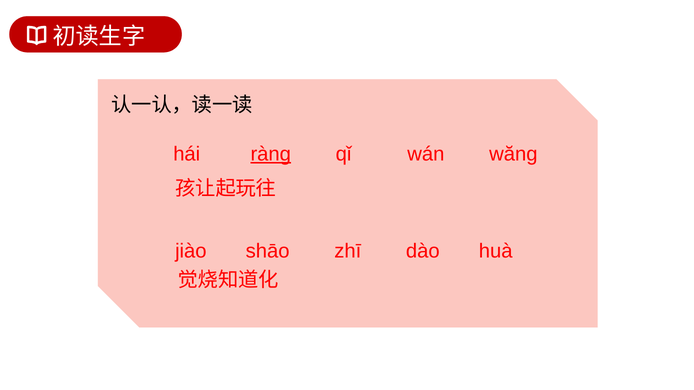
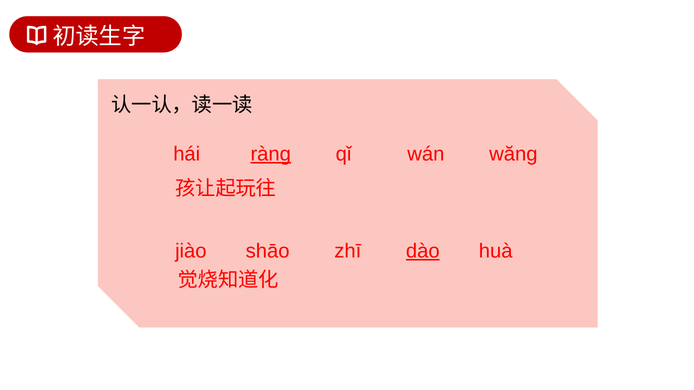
dào underline: none -> present
